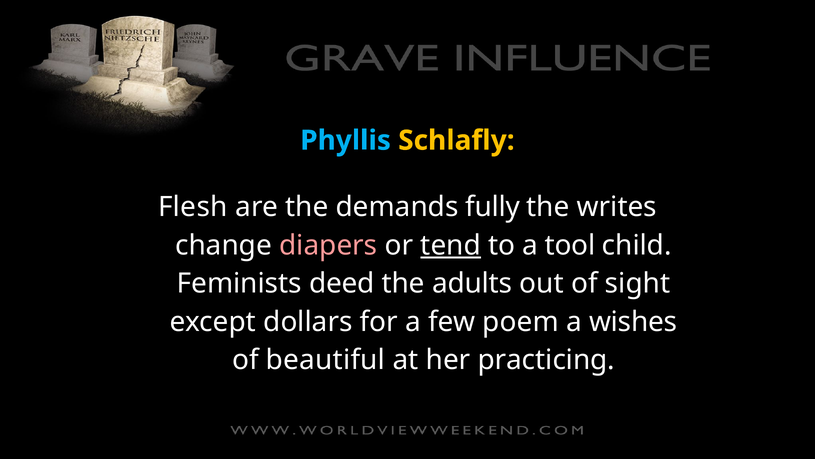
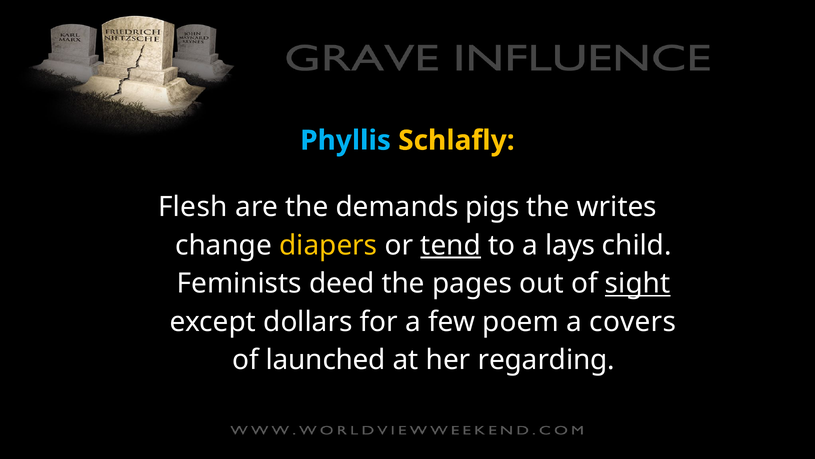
fully: fully -> pigs
diapers colour: pink -> yellow
tool: tool -> lays
adults: adults -> pages
sight underline: none -> present
wishes: wishes -> covers
beautiful: beautiful -> launched
practicing: practicing -> regarding
